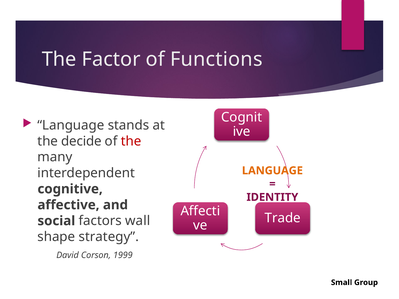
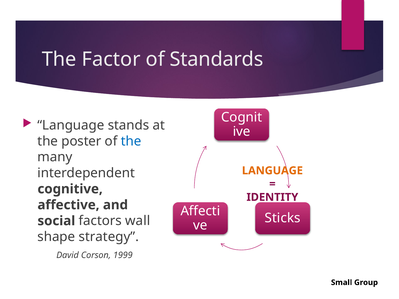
Functions: Functions -> Standards
decide: decide -> poster
the at (131, 141) colour: red -> blue
Trade: Trade -> Sticks
